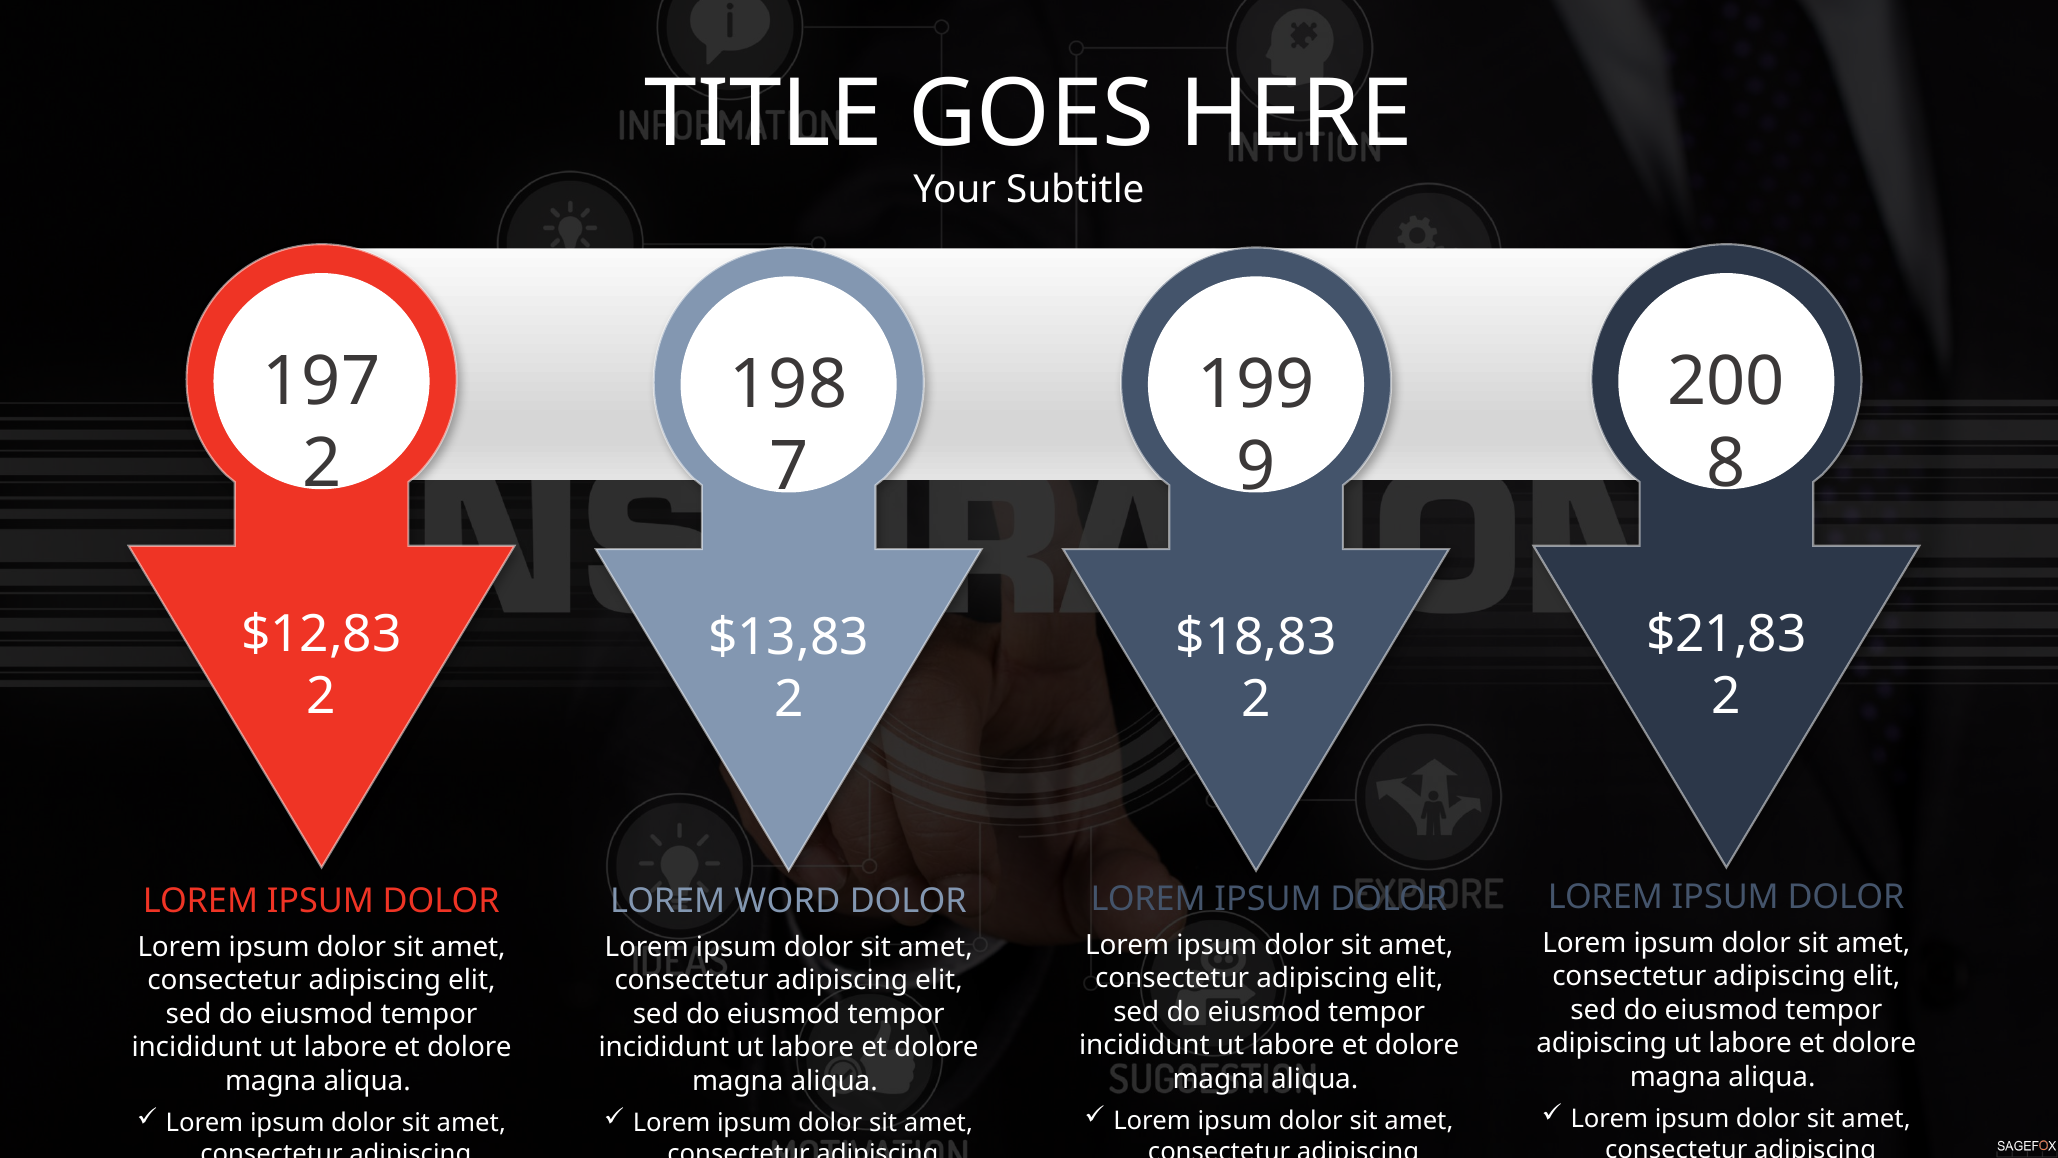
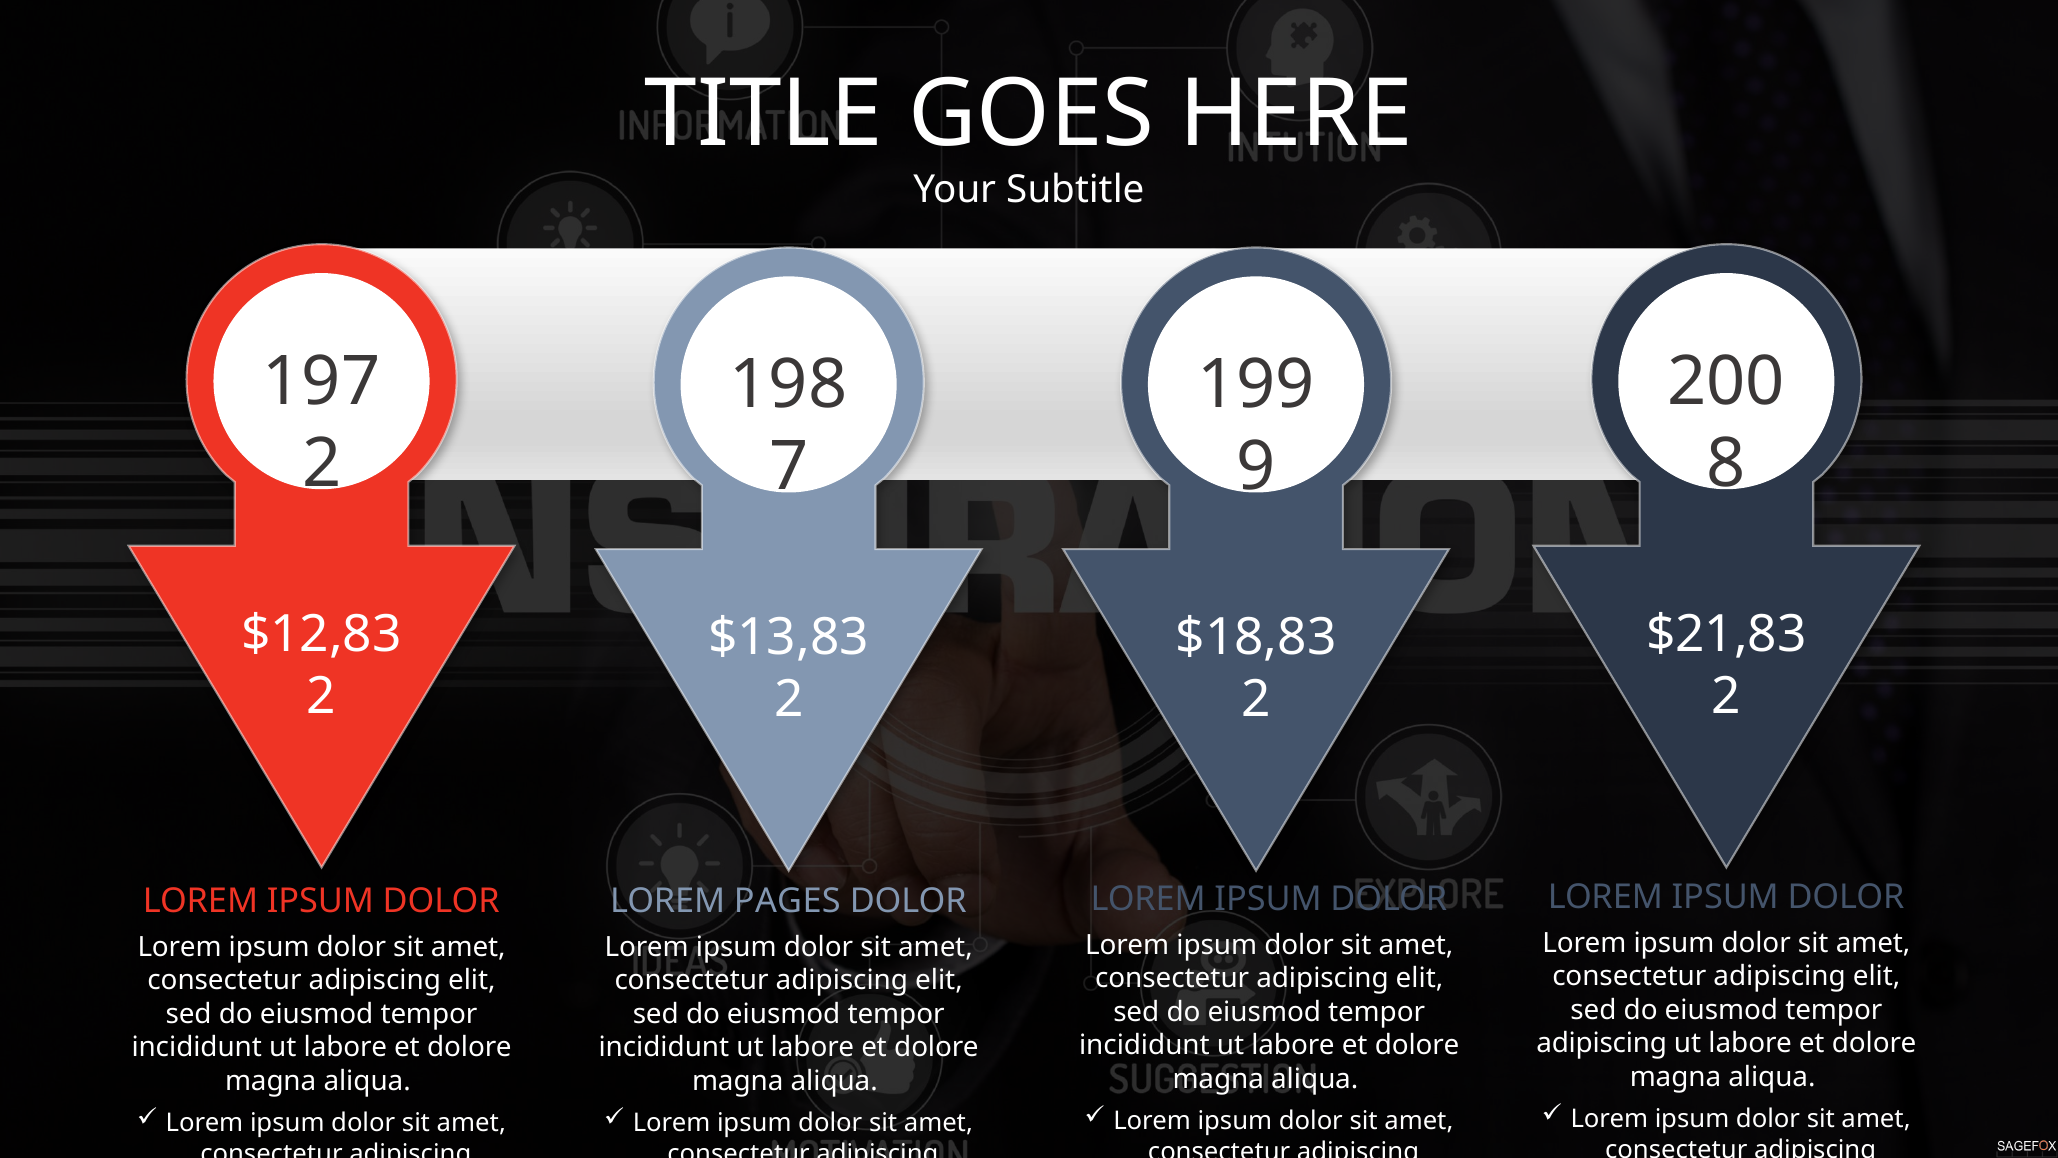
WORD: WORD -> PAGES
